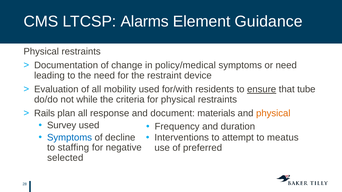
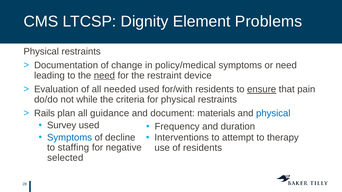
Alarms: Alarms -> Dignity
Guidance: Guidance -> Problems
need at (104, 76) underline: none -> present
mobility: mobility -> needed
tube: tube -> pain
response: response -> guidance
physical at (273, 114) colour: orange -> blue
meatus: meatus -> therapy
of preferred: preferred -> residents
